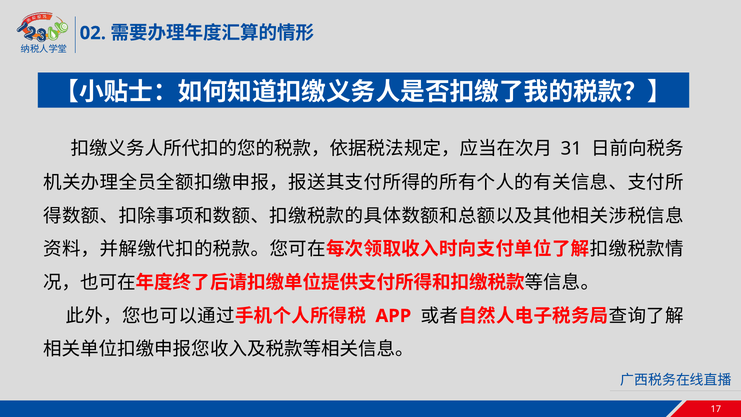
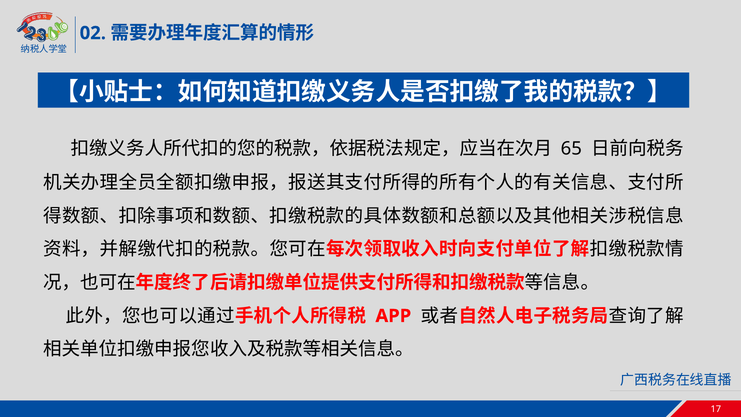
31: 31 -> 65
